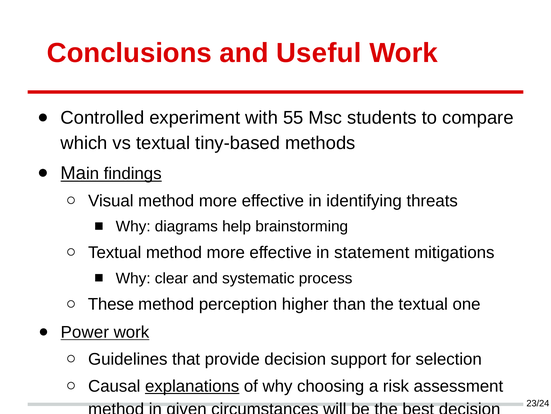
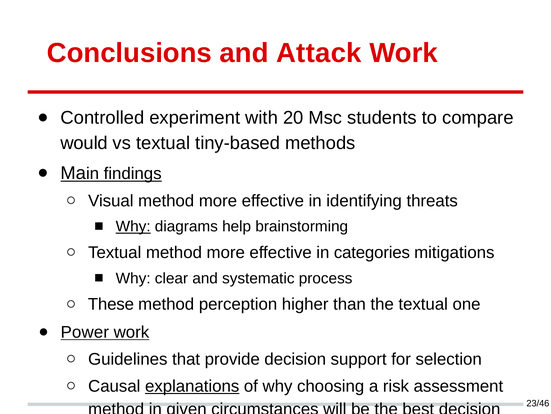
Useful: Useful -> Attack
55: 55 -> 20
which: which -> would
Why at (133, 226) underline: none -> present
statement: statement -> categories
23/24: 23/24 -> 23/46
